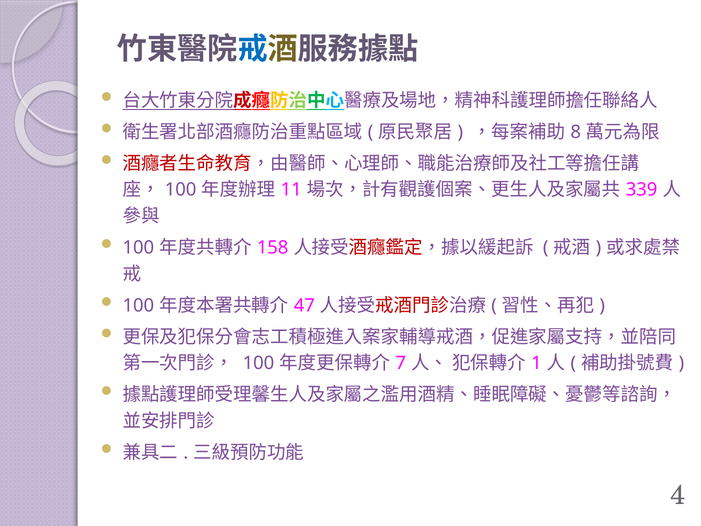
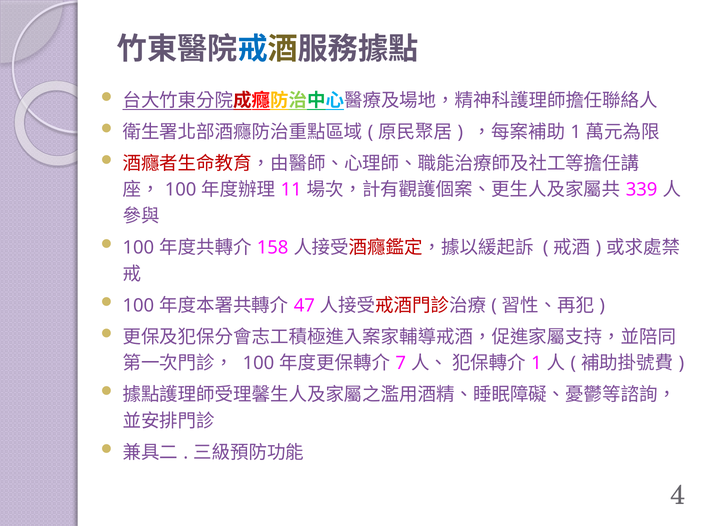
8 at (576, 132): 8 -> 1
